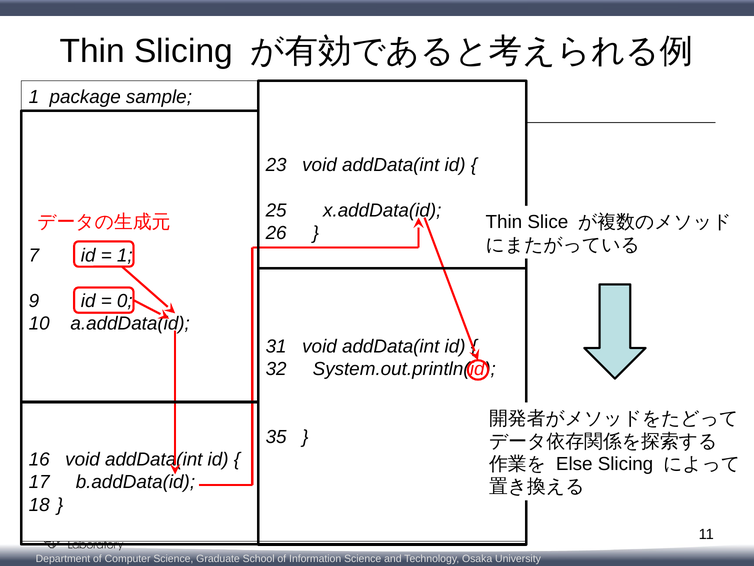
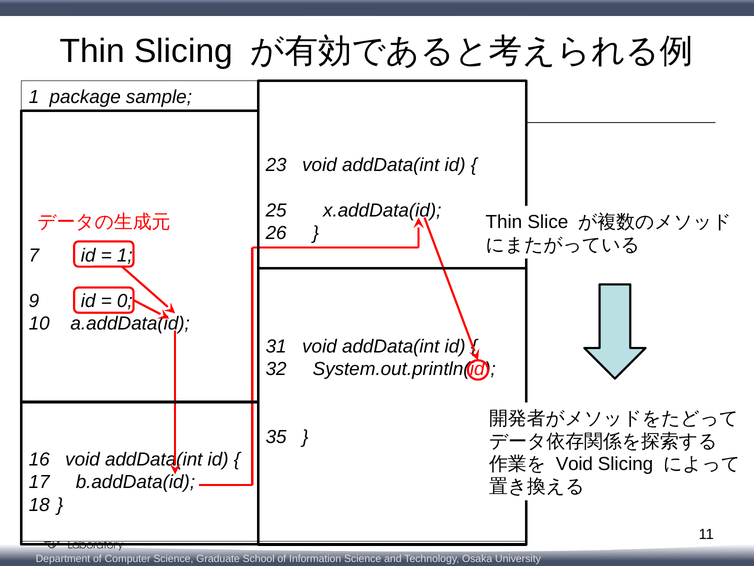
Else at (574, 464): Else -> Void
